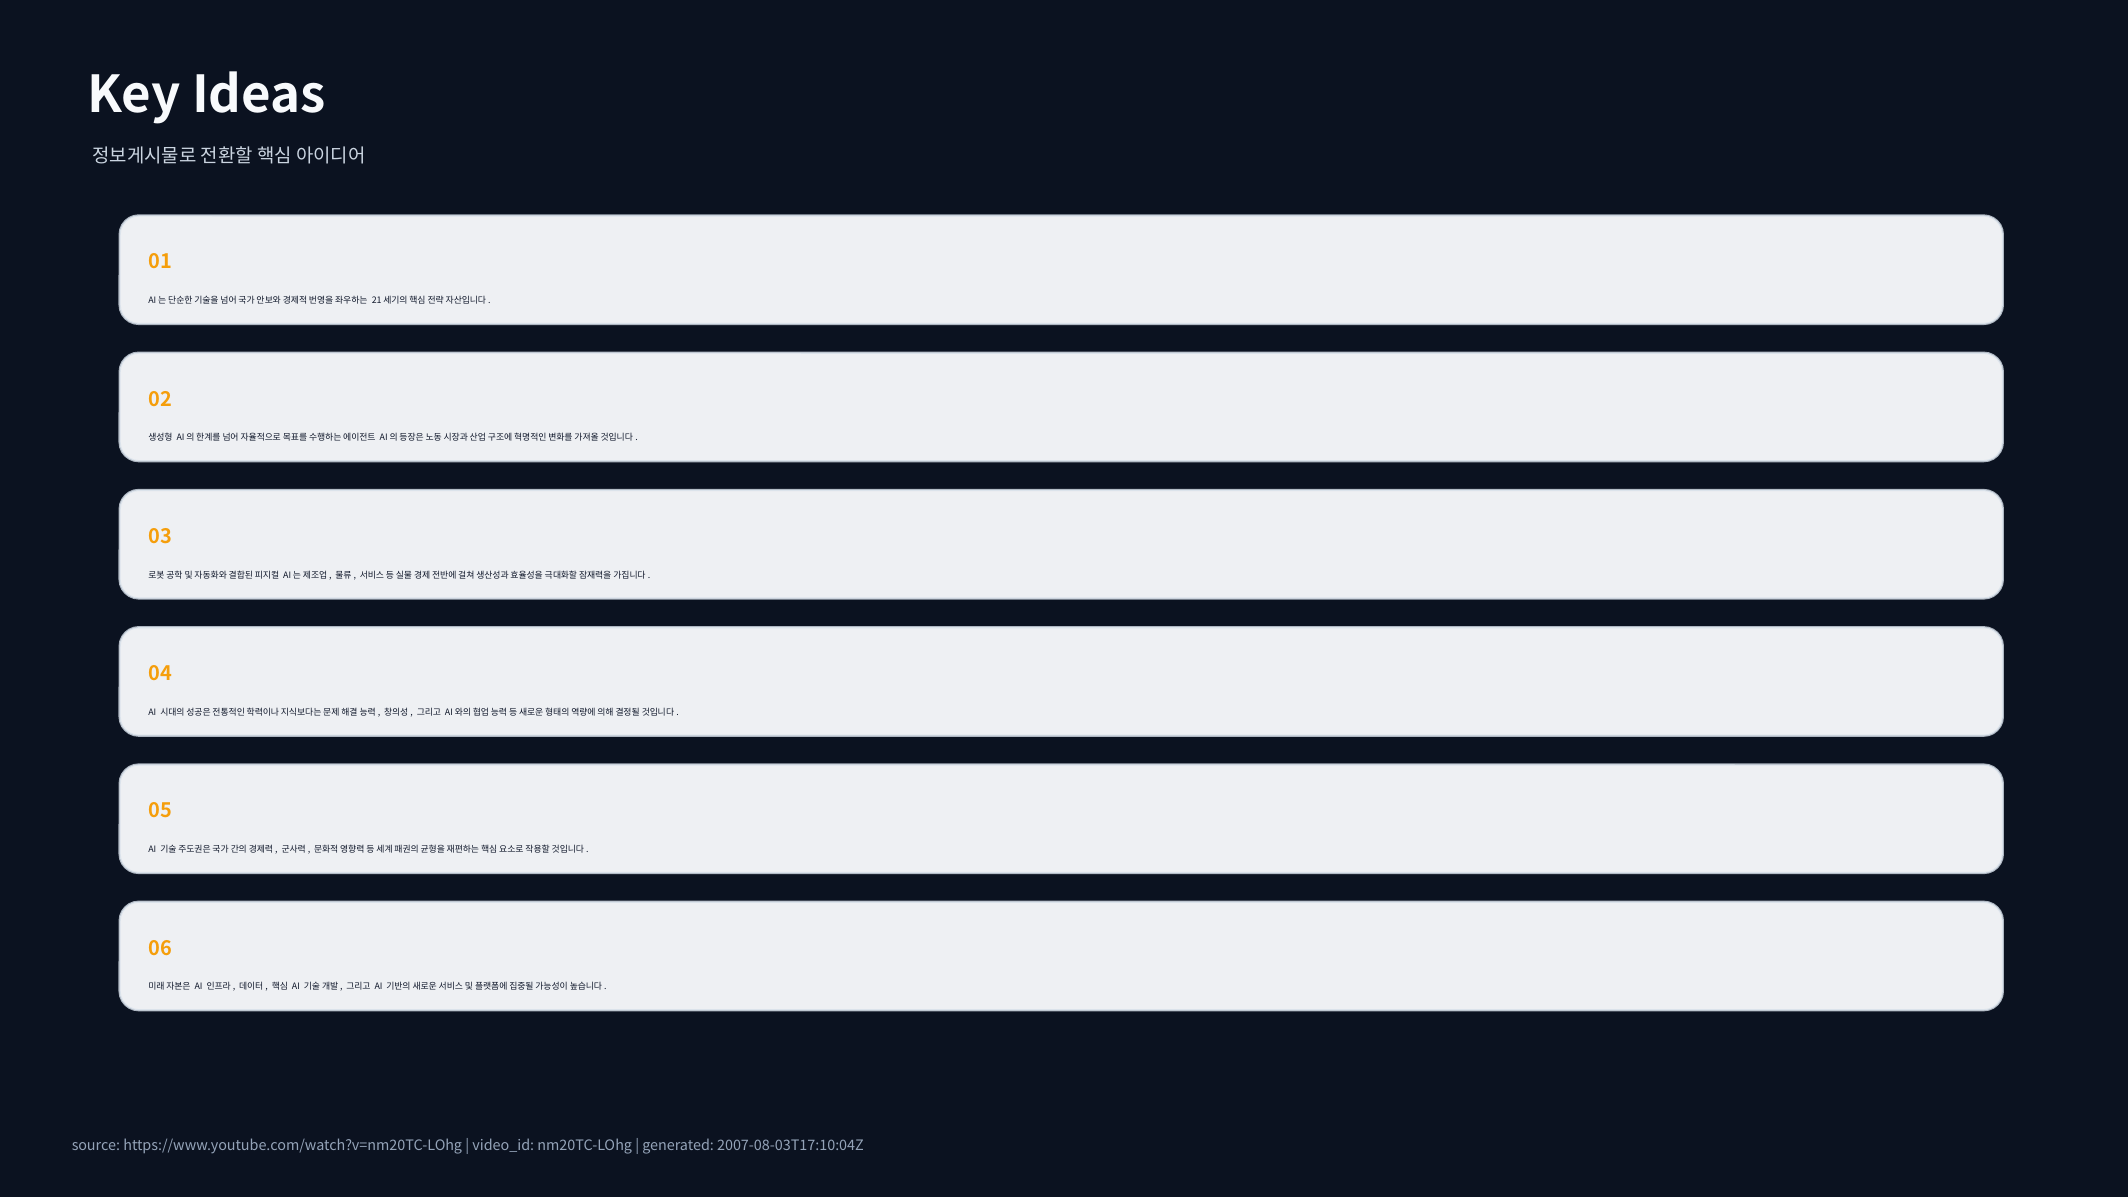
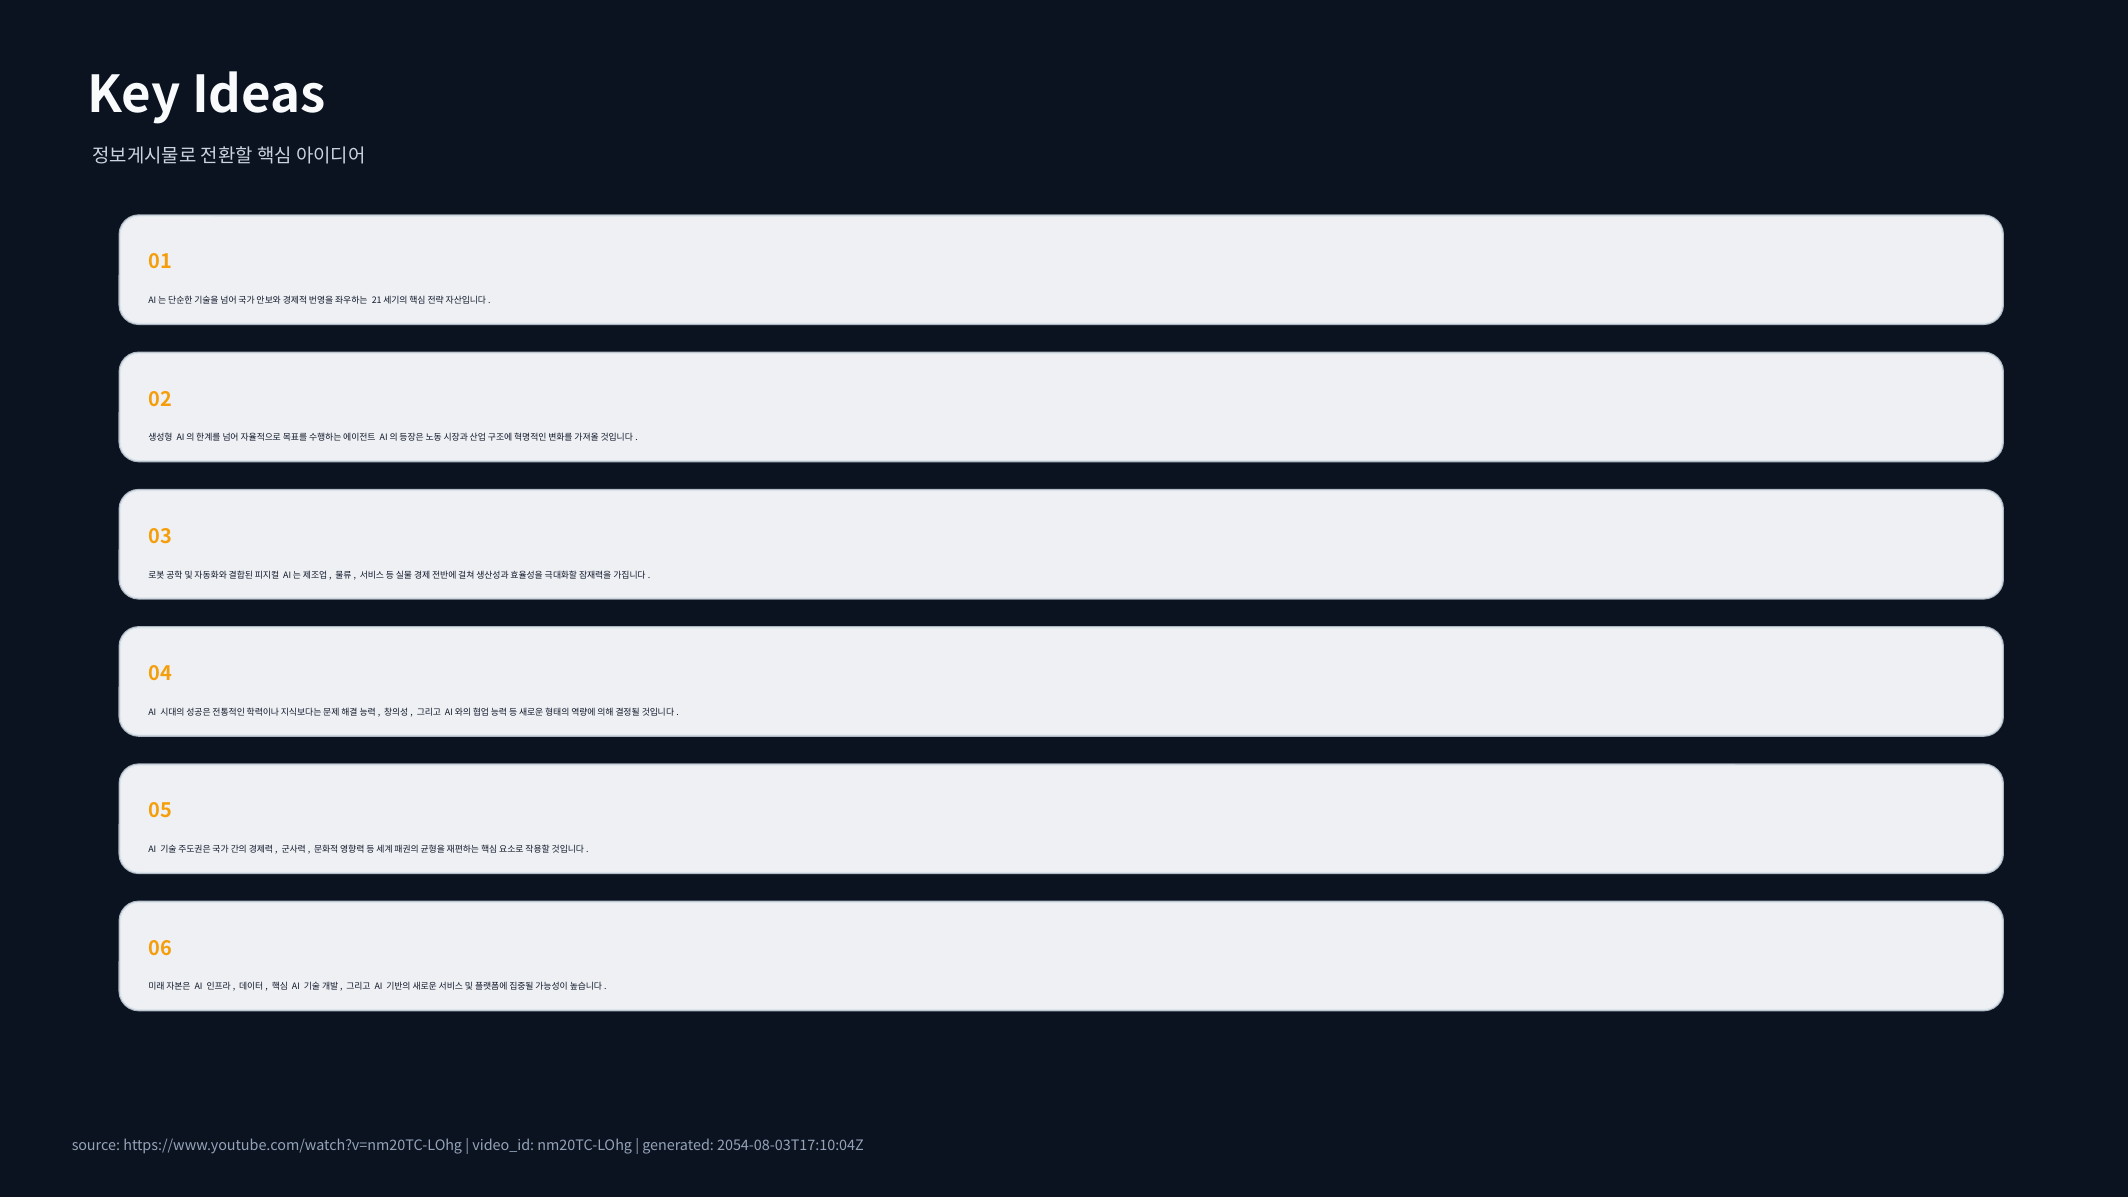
2007-08-03T17:10:04Z: 2007-08-03T17:10:04Z -> 2054-08-03T17:10:04Z
